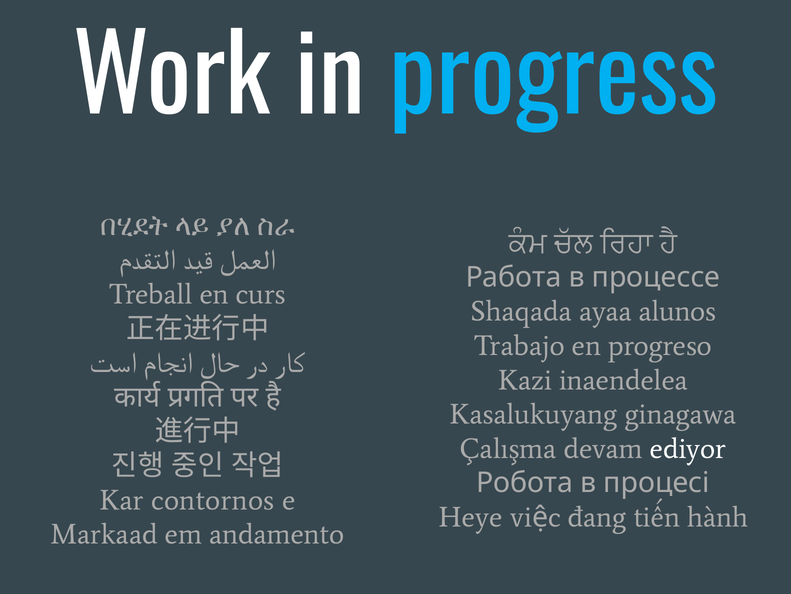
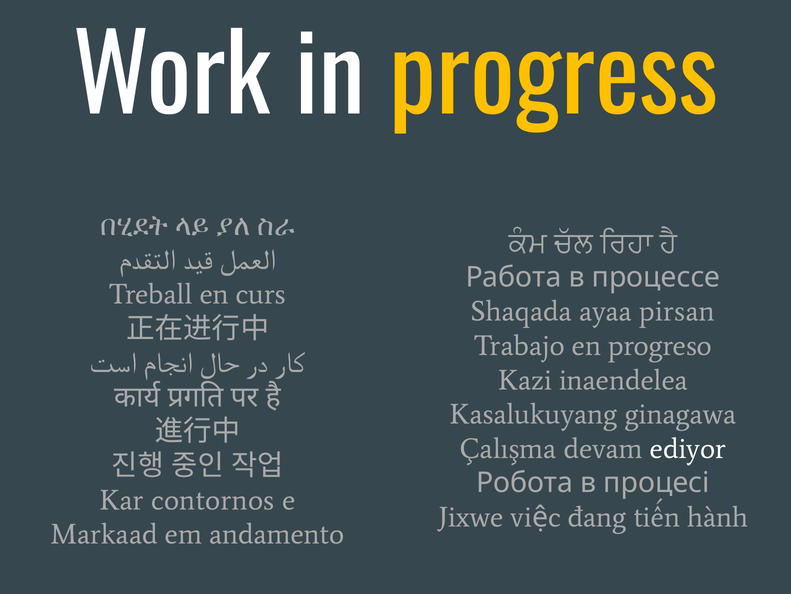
progress colour: light blue -> yellow
alunos: alunos -> pirsan
Heye: Heye -> Jixwe
